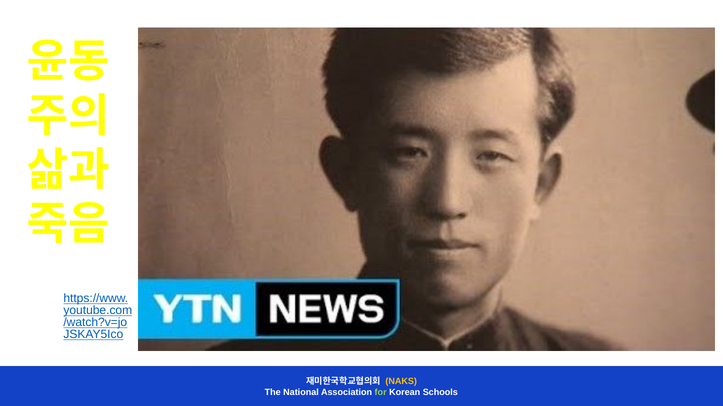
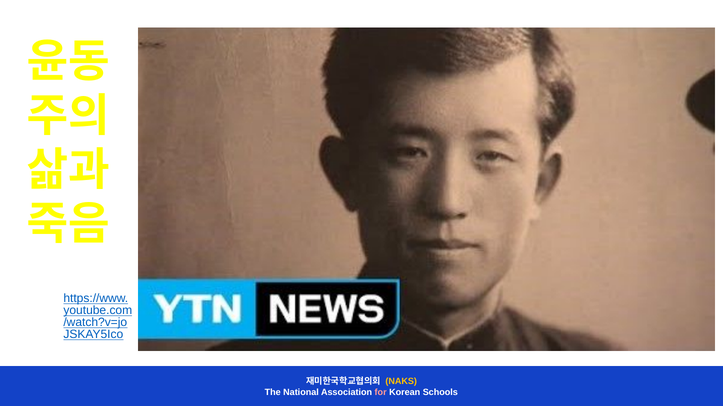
for colour: light green -> pink
